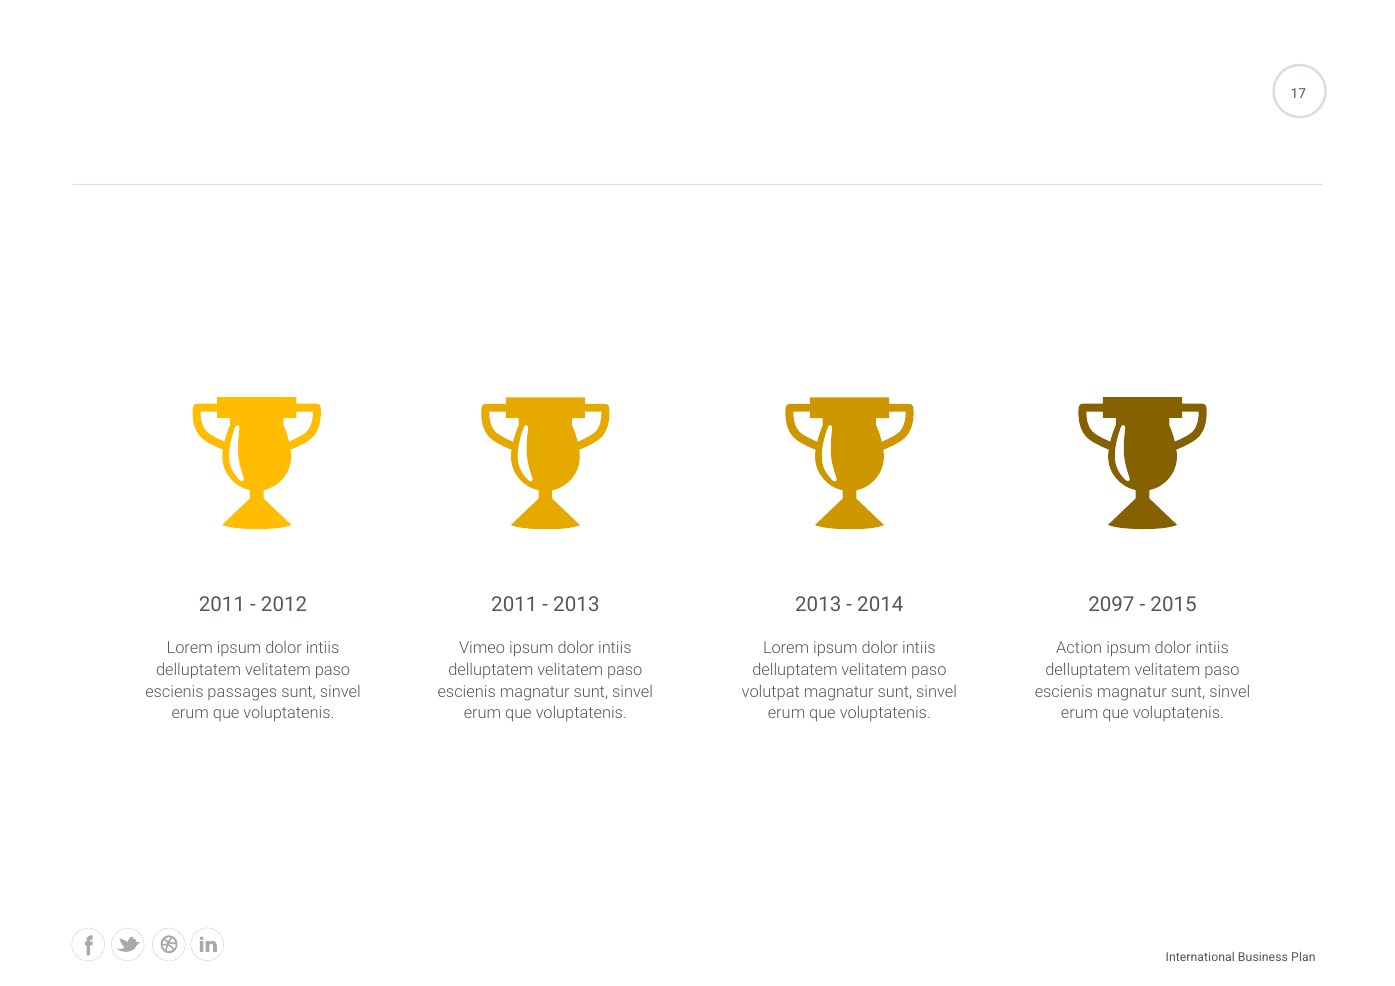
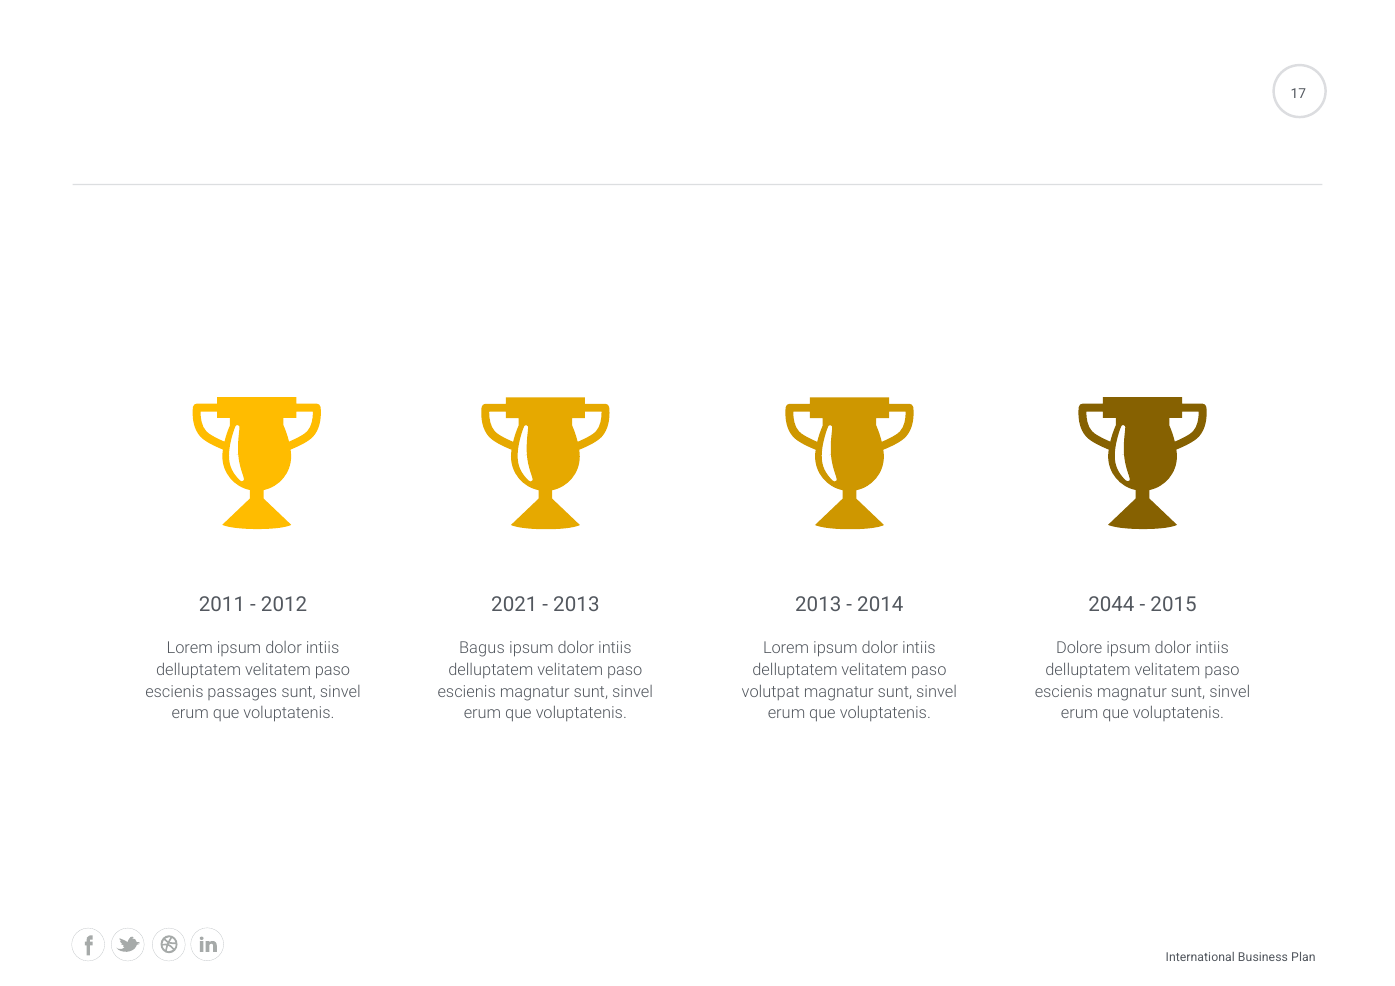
2011 at (514, 604): 2011 -> 2021
2097: 2097 -> 2044
Vimeo: Vimeo -> Bagus
Action: Action -> Dolore
